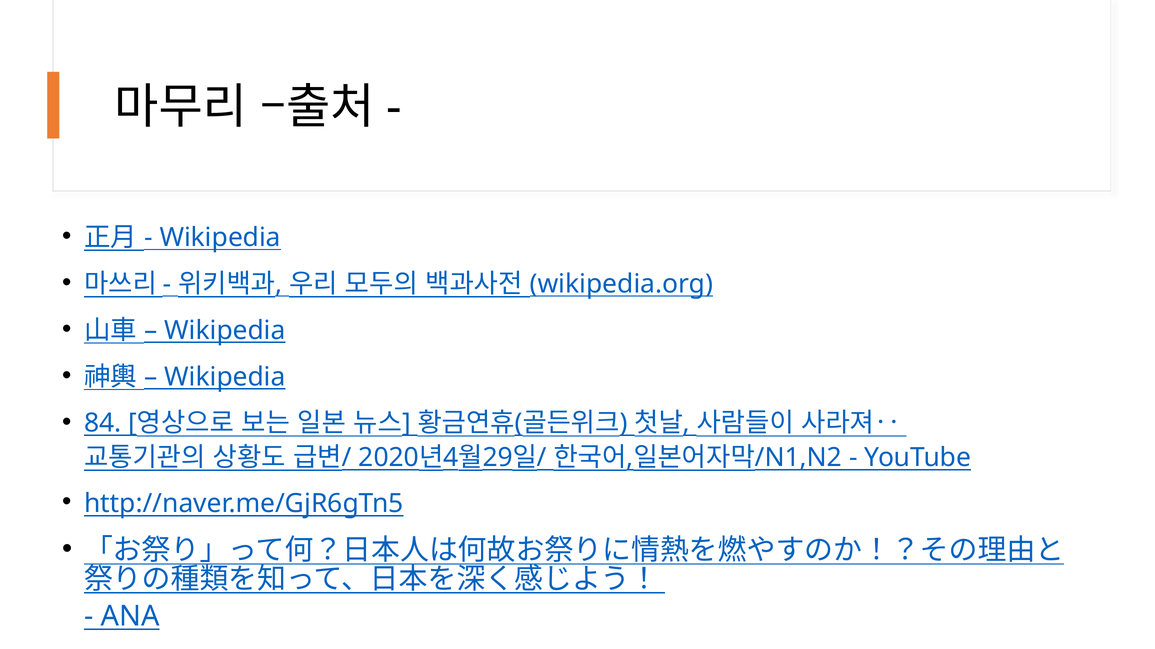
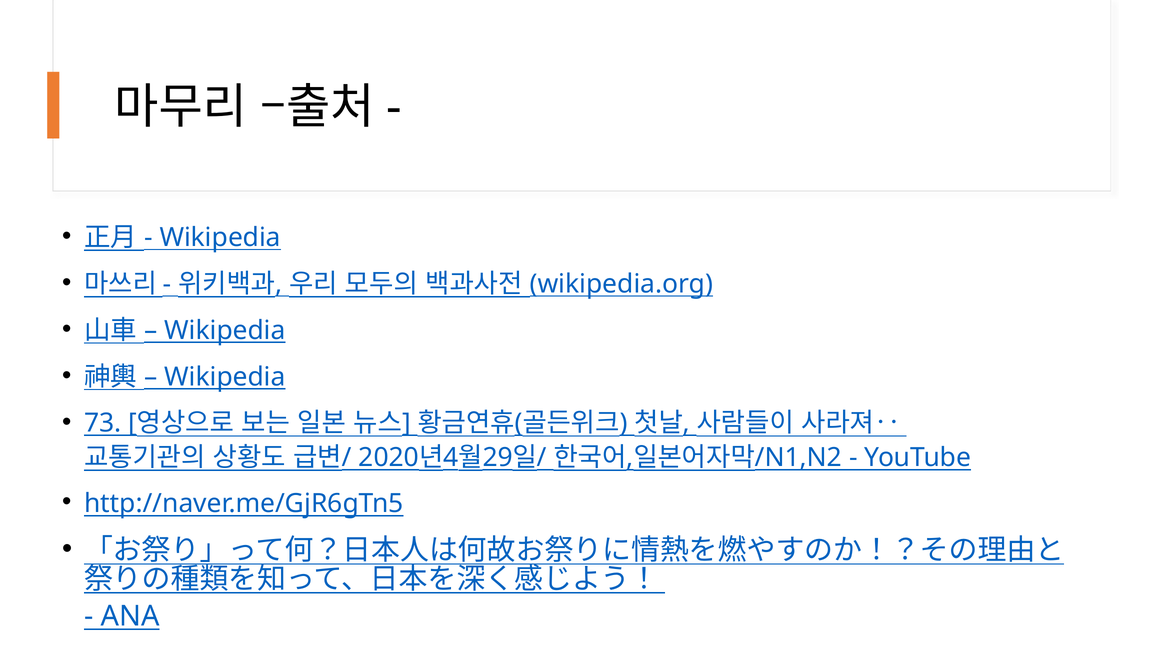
84: 84 -> 73
